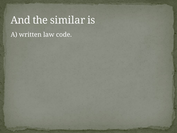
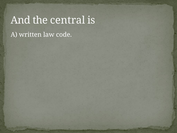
similar: similar -> central
